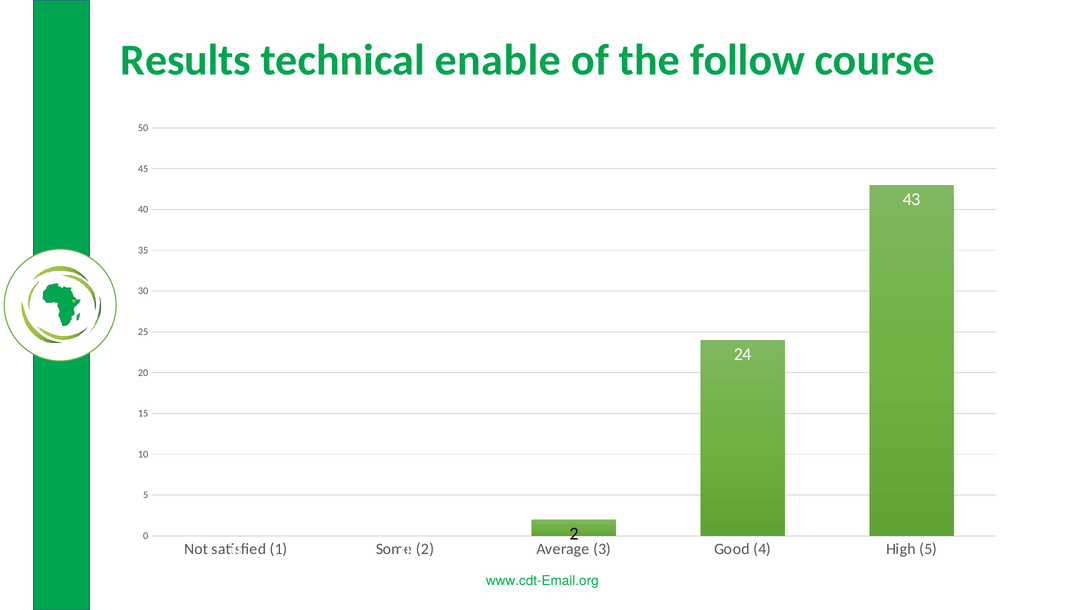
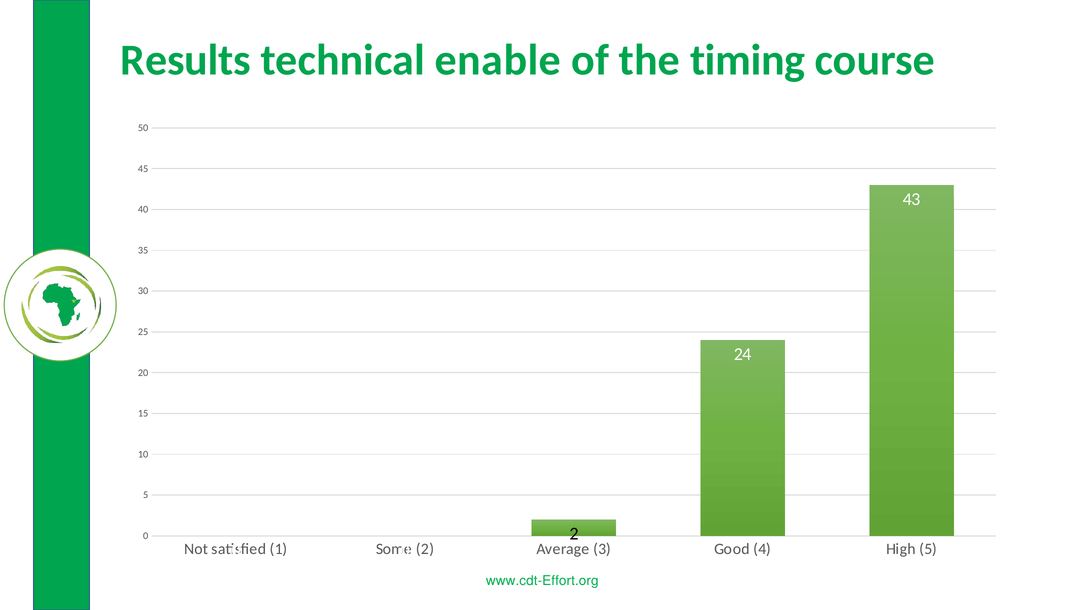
follow: follow -> timing
www.cdt-Email.org: www.cdt-Email.org -> www.cdt-Effort.org
